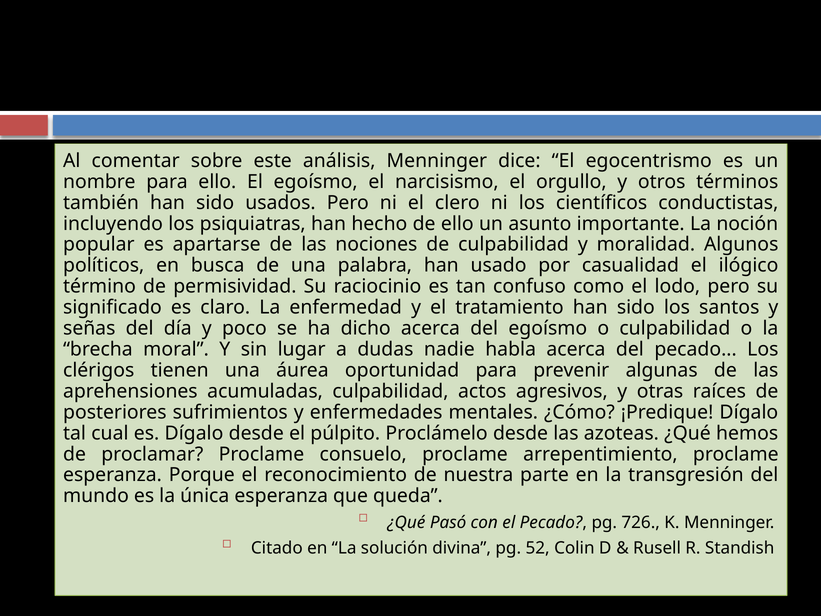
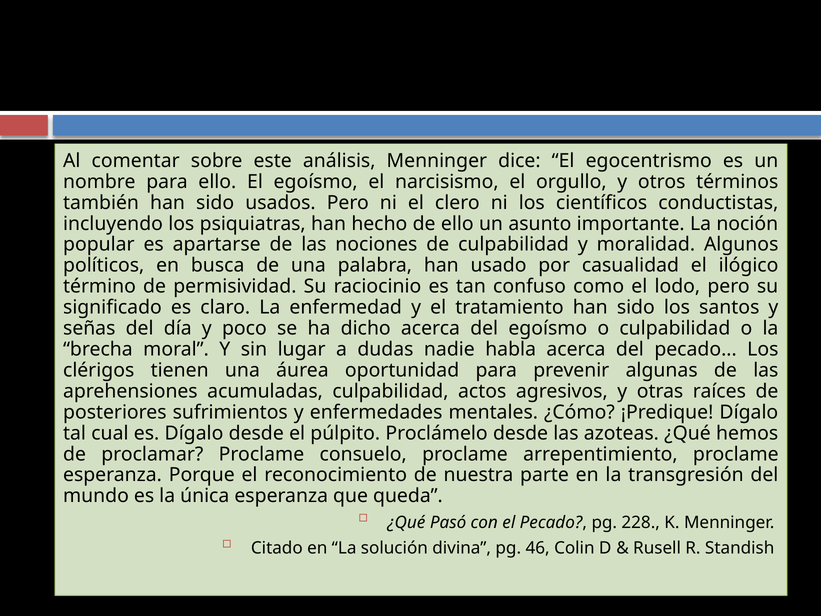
726: 726 -> 228
52: 52 -> 46
